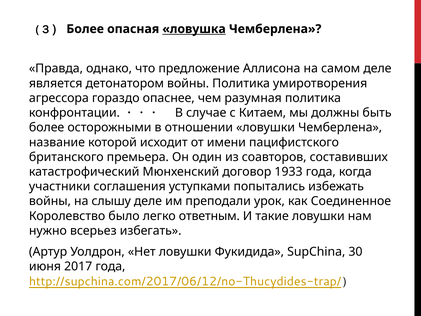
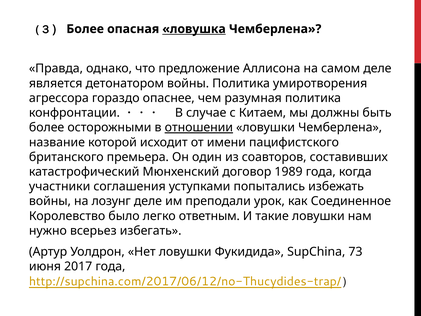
отношении underline: none -> present
1933: 1933 -> 1989
слышу: слышу -> лозунг
30: 30 -> 73
